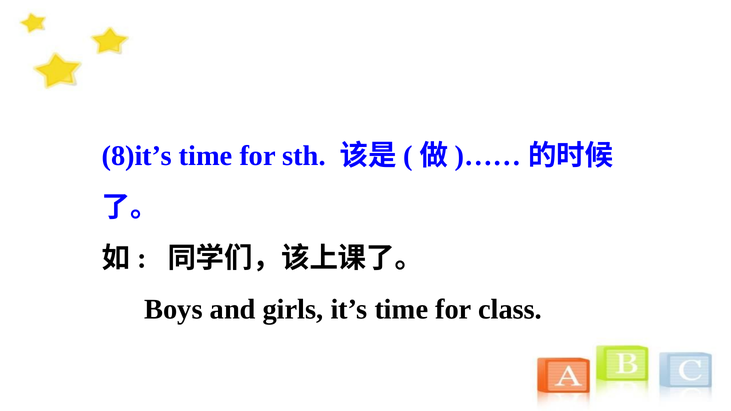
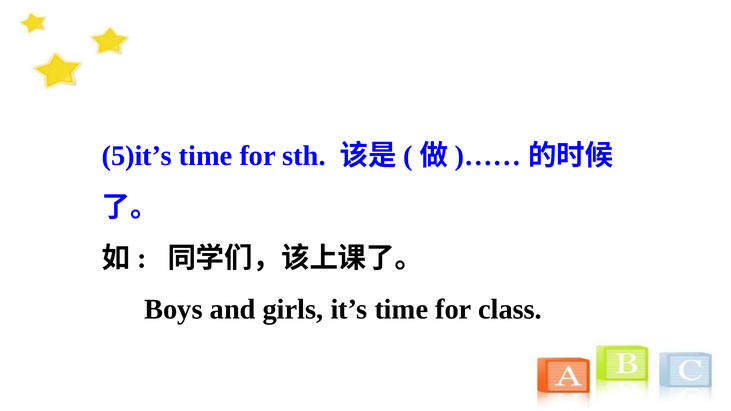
8)it’s: 8)it’s -> 5)it’s
